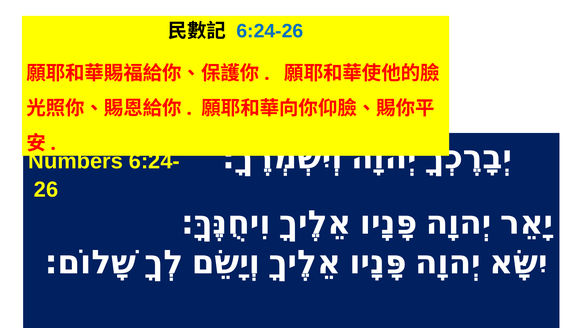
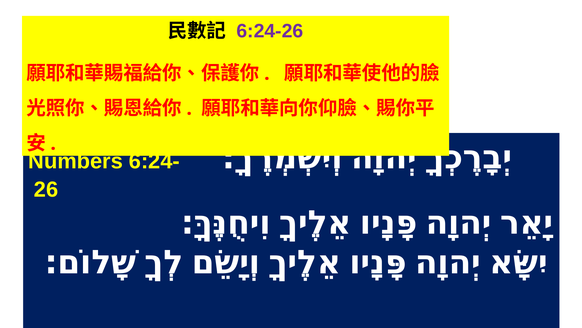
6:24-26 colour: blue -> purple
